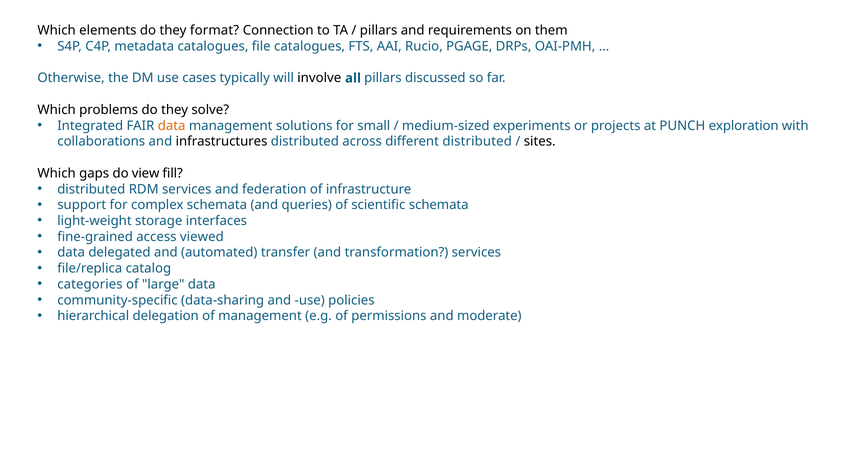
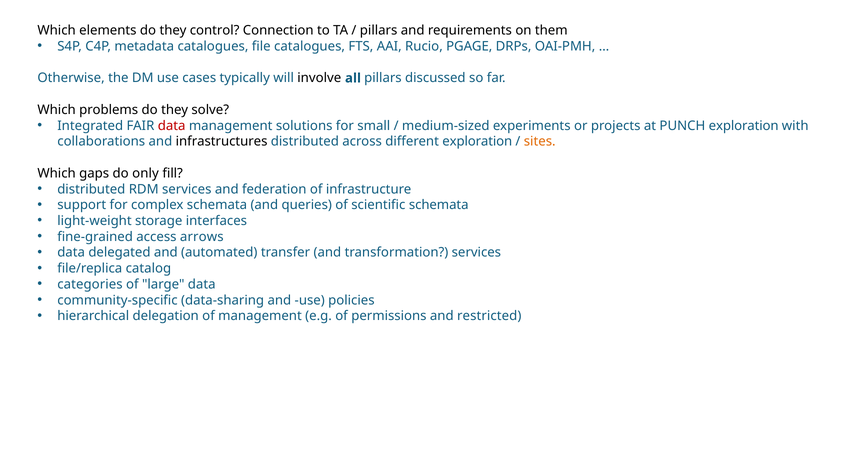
format: format -> control
data at (172, 126) colour: orange -> red
different distributed: distributed -> exploration
sites colour: black -> orange
view: view -> only
viewed: viewed -> arrows
moderate: moderate -> restricted
